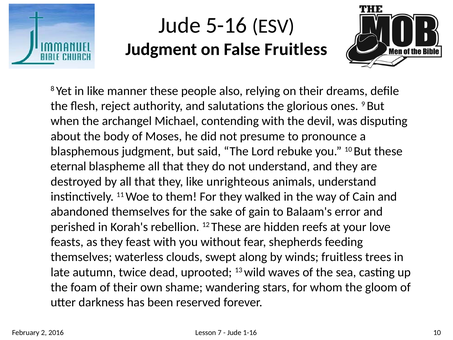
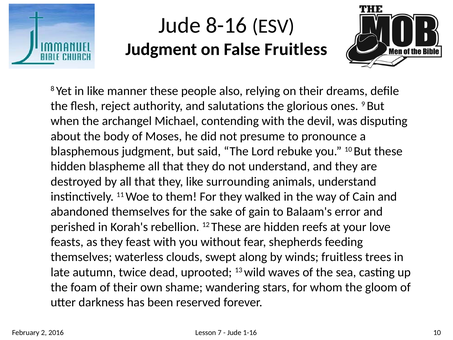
5-16: 5-16 -> 8-16
eternal at (68, 166): eternal -> hidden
unrighteous: unrighteous -> surrounding
